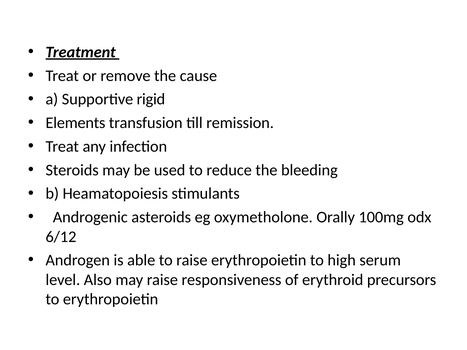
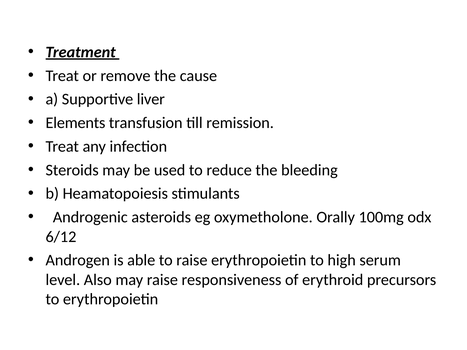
rigid: rigid -> liver
